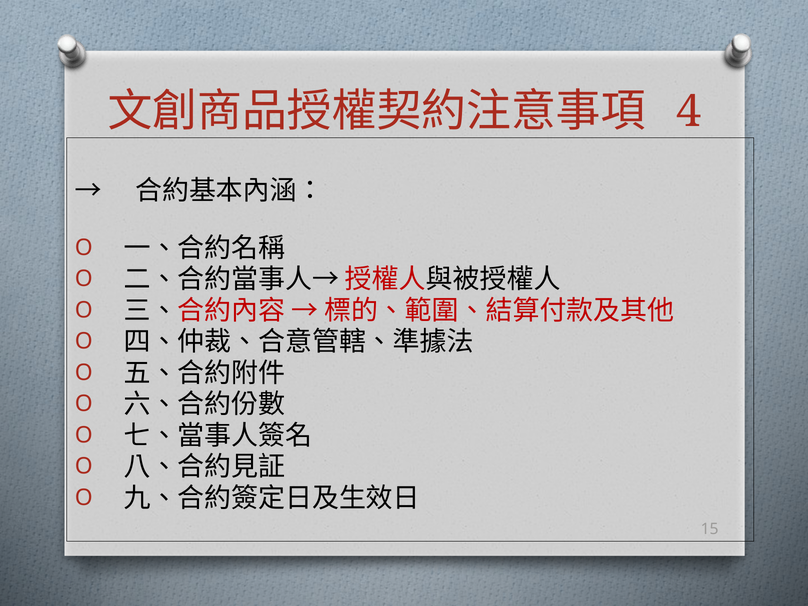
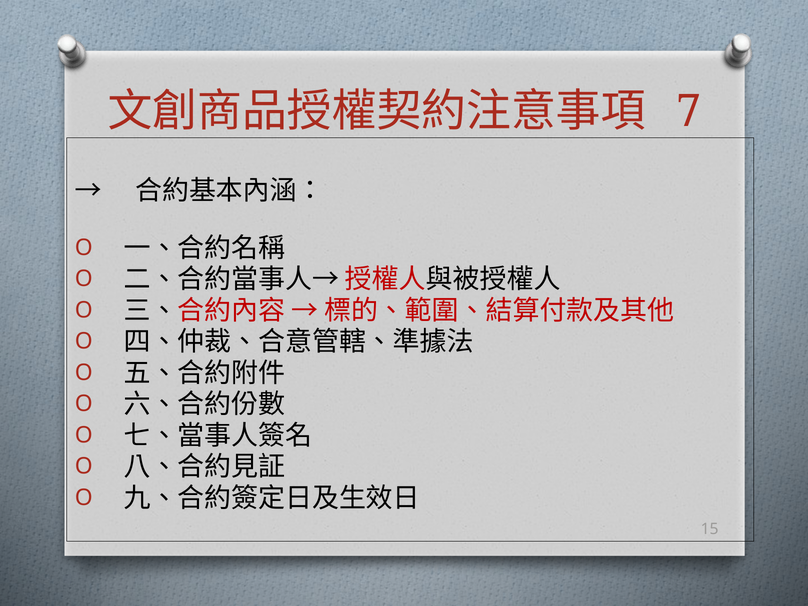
4: 4 -> 7
